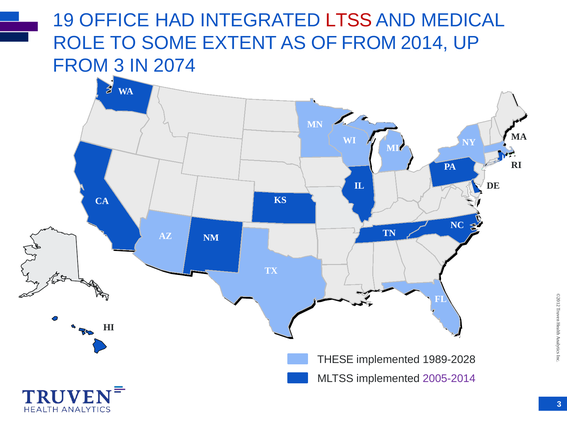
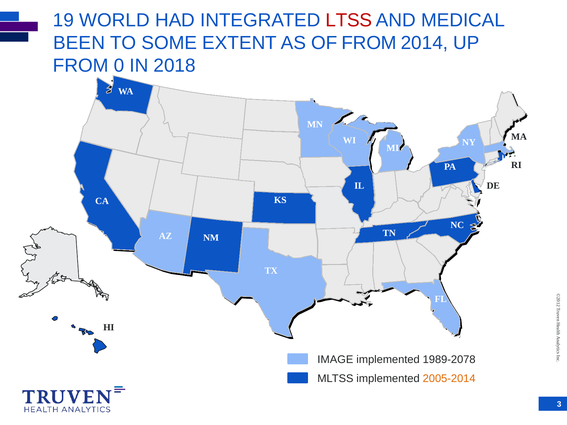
OFFICE: OFFICE -> WORLD
ROLE: ROLE -> BEEN
FROM 3: 3 -> 0
2074: 2074 -> 2018
THESE: THESE -> IMAGE
1989-2028: 1989-2028 -> 1989-2078
2005-2014 colour: purple -> orange
